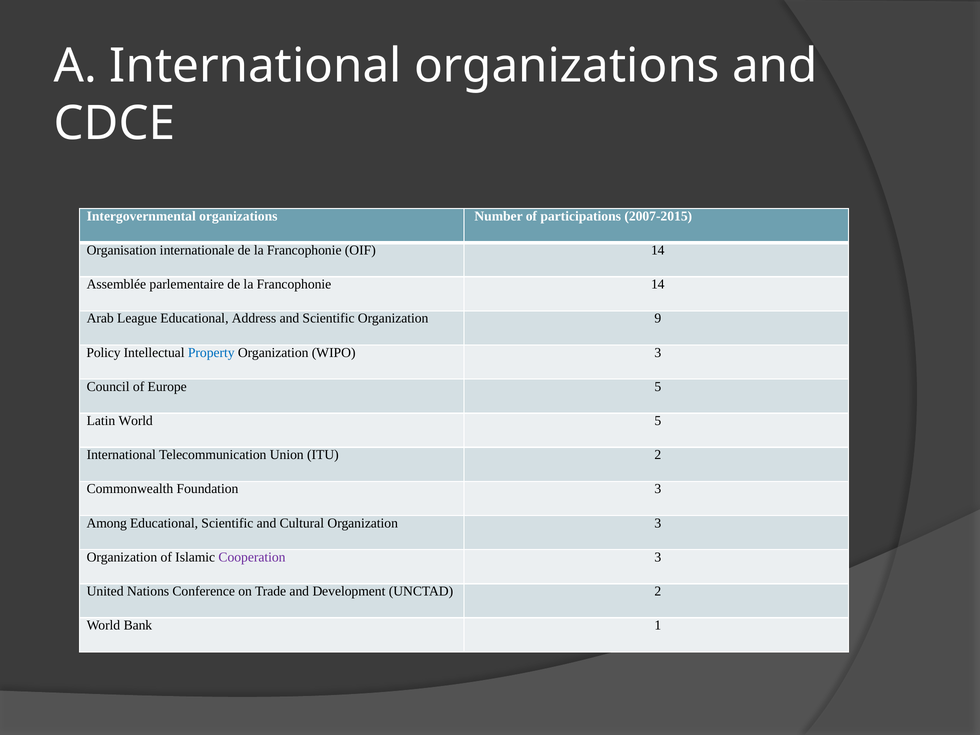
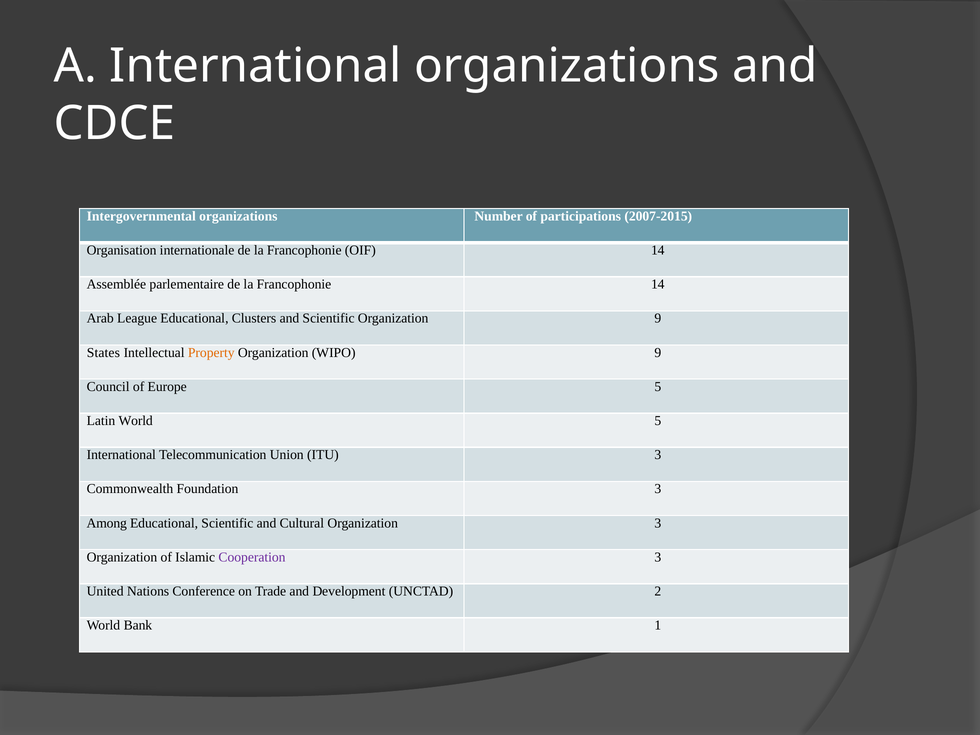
Address: Address -> Clusters
Policy: Policy -> States
Property colour: blue -> orange
WIPO 3: 3 -> 9
ITU 2: 2 -> 3
